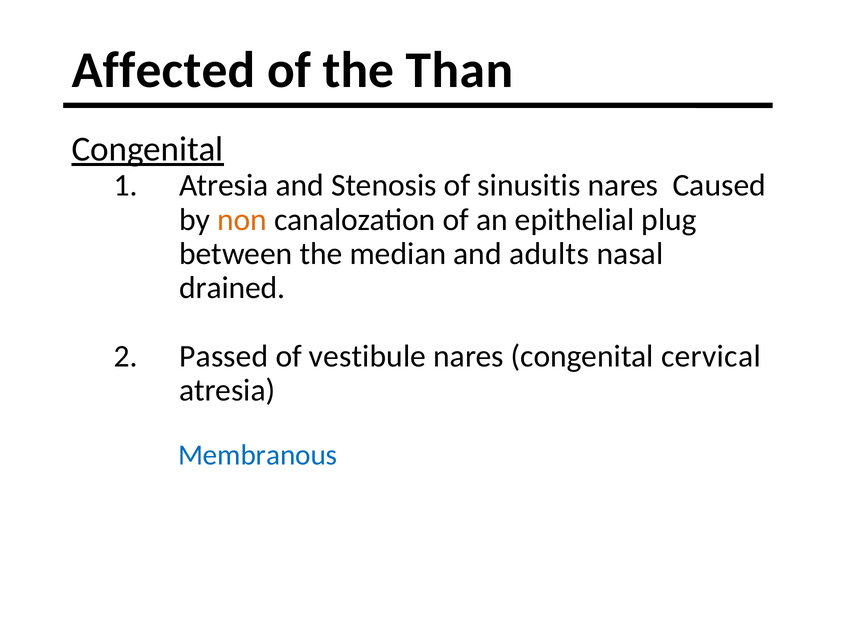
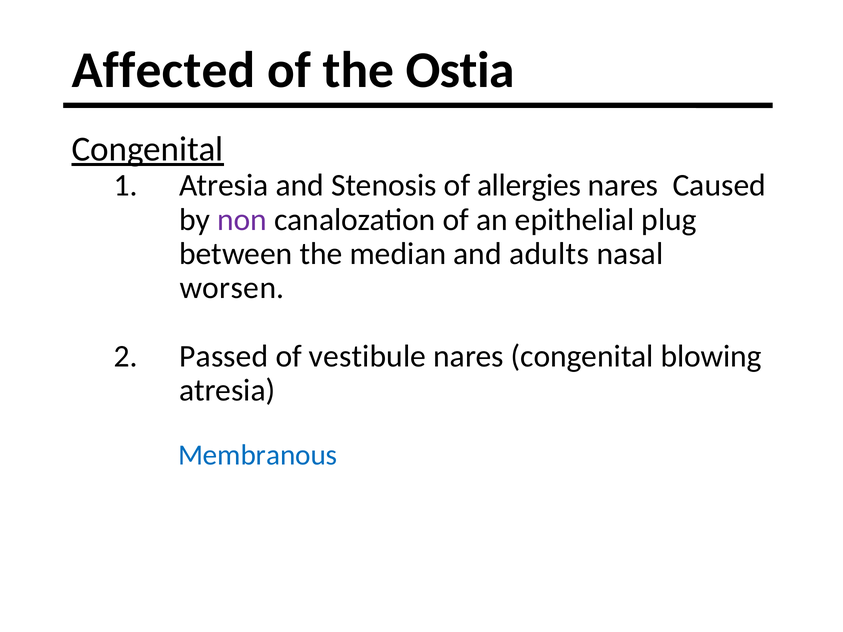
Than: Than -> Ostia
sinusitis: sinusitis -> allergies
non colour: orange -> purple
drained: drained -> worsen
cervical: cervical -> blowing
